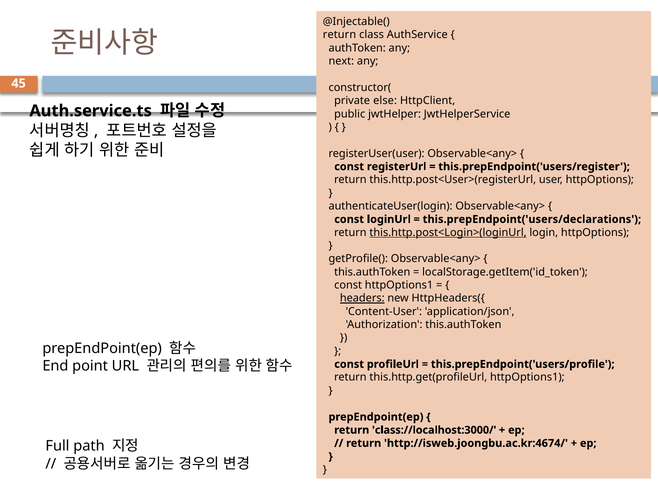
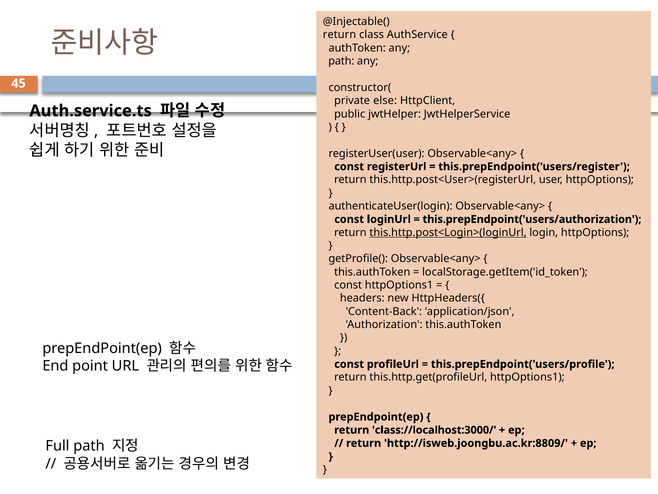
next at (341, 61): next -> path
this.prepEndpoint('users/declarations: this.prepEndpoint('users/declarations -> this.prepEndpoint('users/authorization
headers underline: present -> none
Content-User: Content-User -> Content-Back
http://isweb.joongbu.ac.kr:4674/: http://isweb.joongbu.ac.kr:4674/ -> http://isweb.joongbu.ac.kr:8809/
